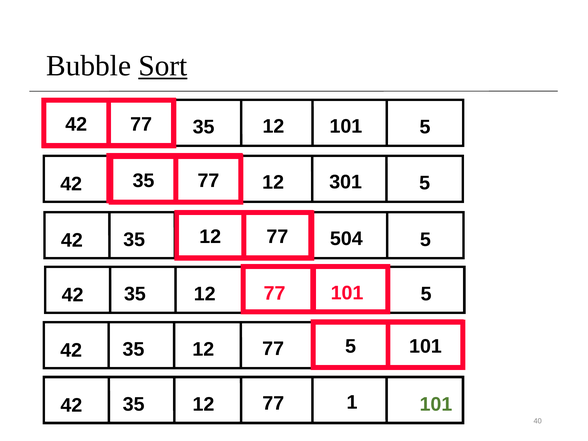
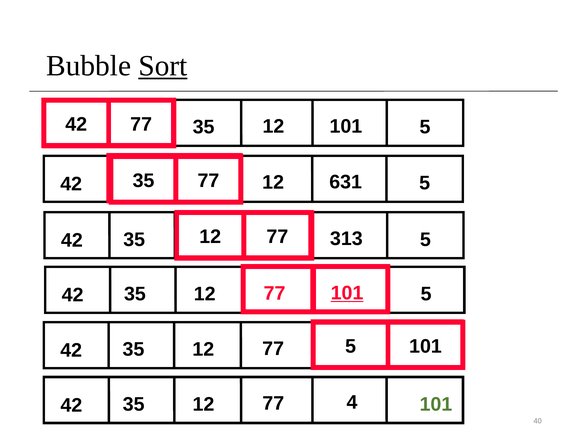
301: 301 -> 631
504: 504 -> 313
101 at (347, 293) underline: none -> present
1: 1 -> 4
